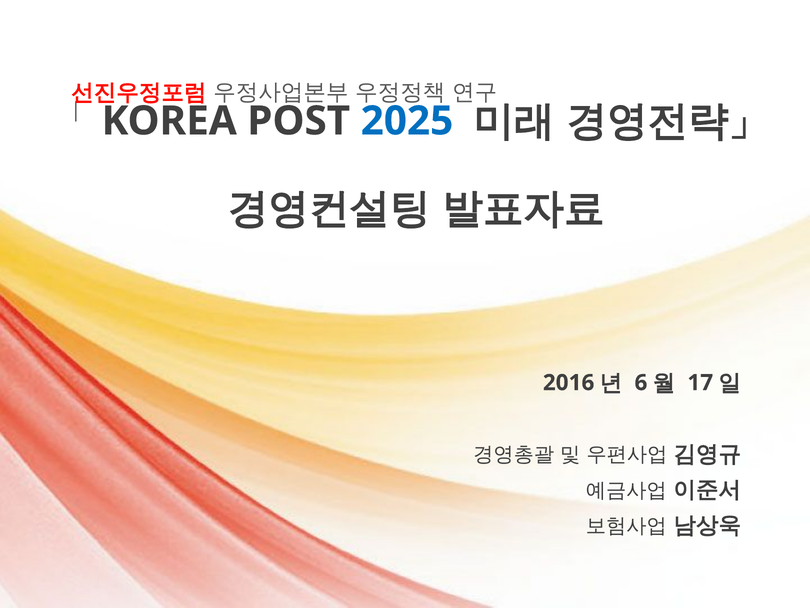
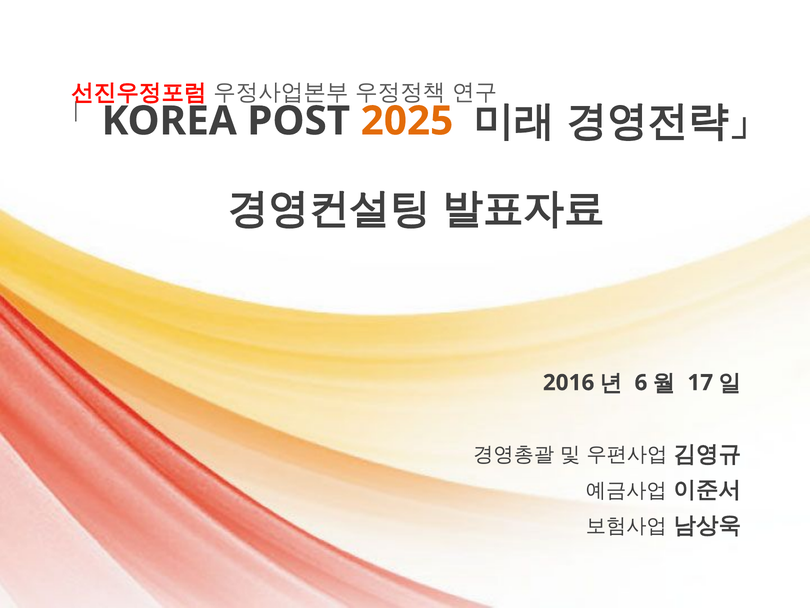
2025 colour: blue -> orange
